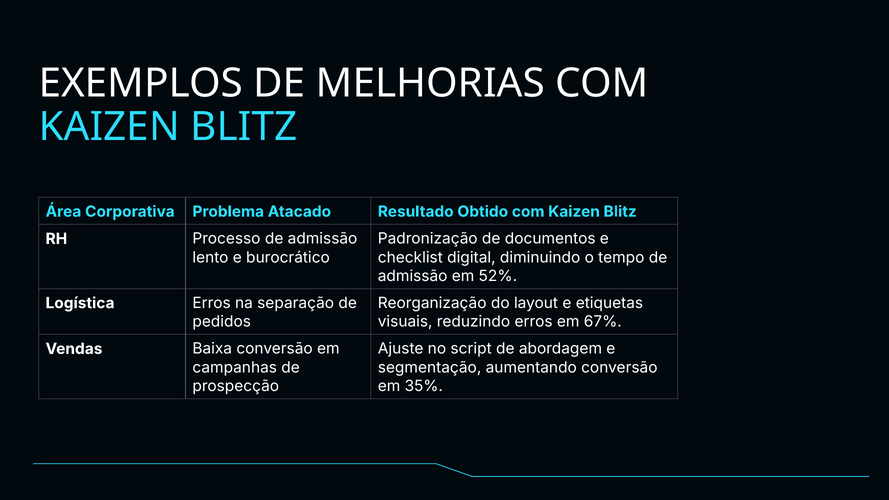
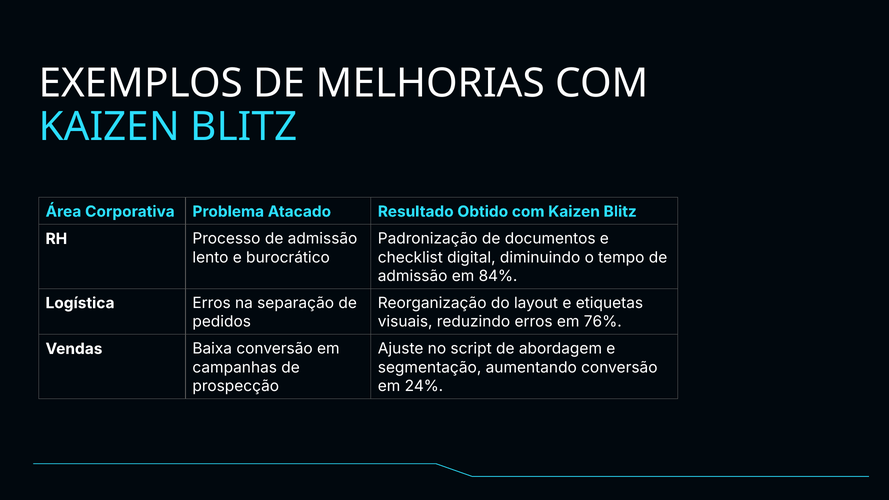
52%: 52% -> 84%
67%: 67% -> 76%
35%: 35% -> 24%
